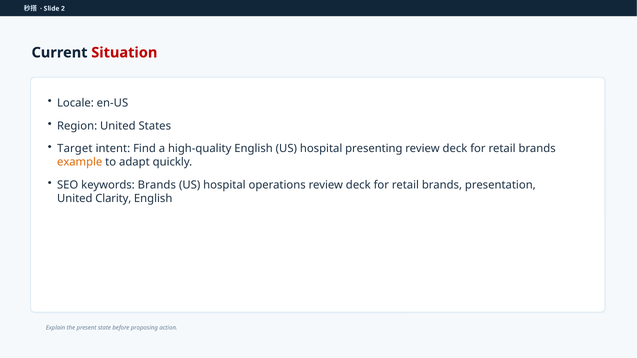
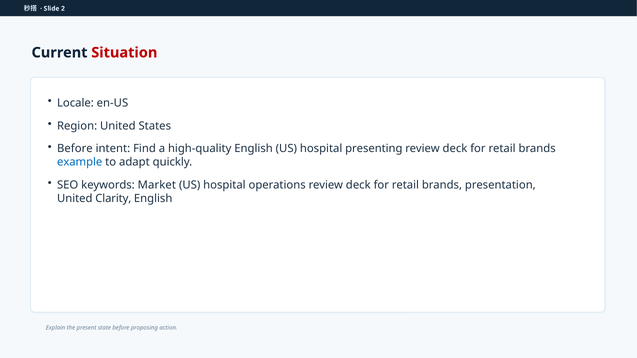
Target at (75, 149): Target -> Before
example colour: orange -> blue
keywords Brands: Brands -> Market
